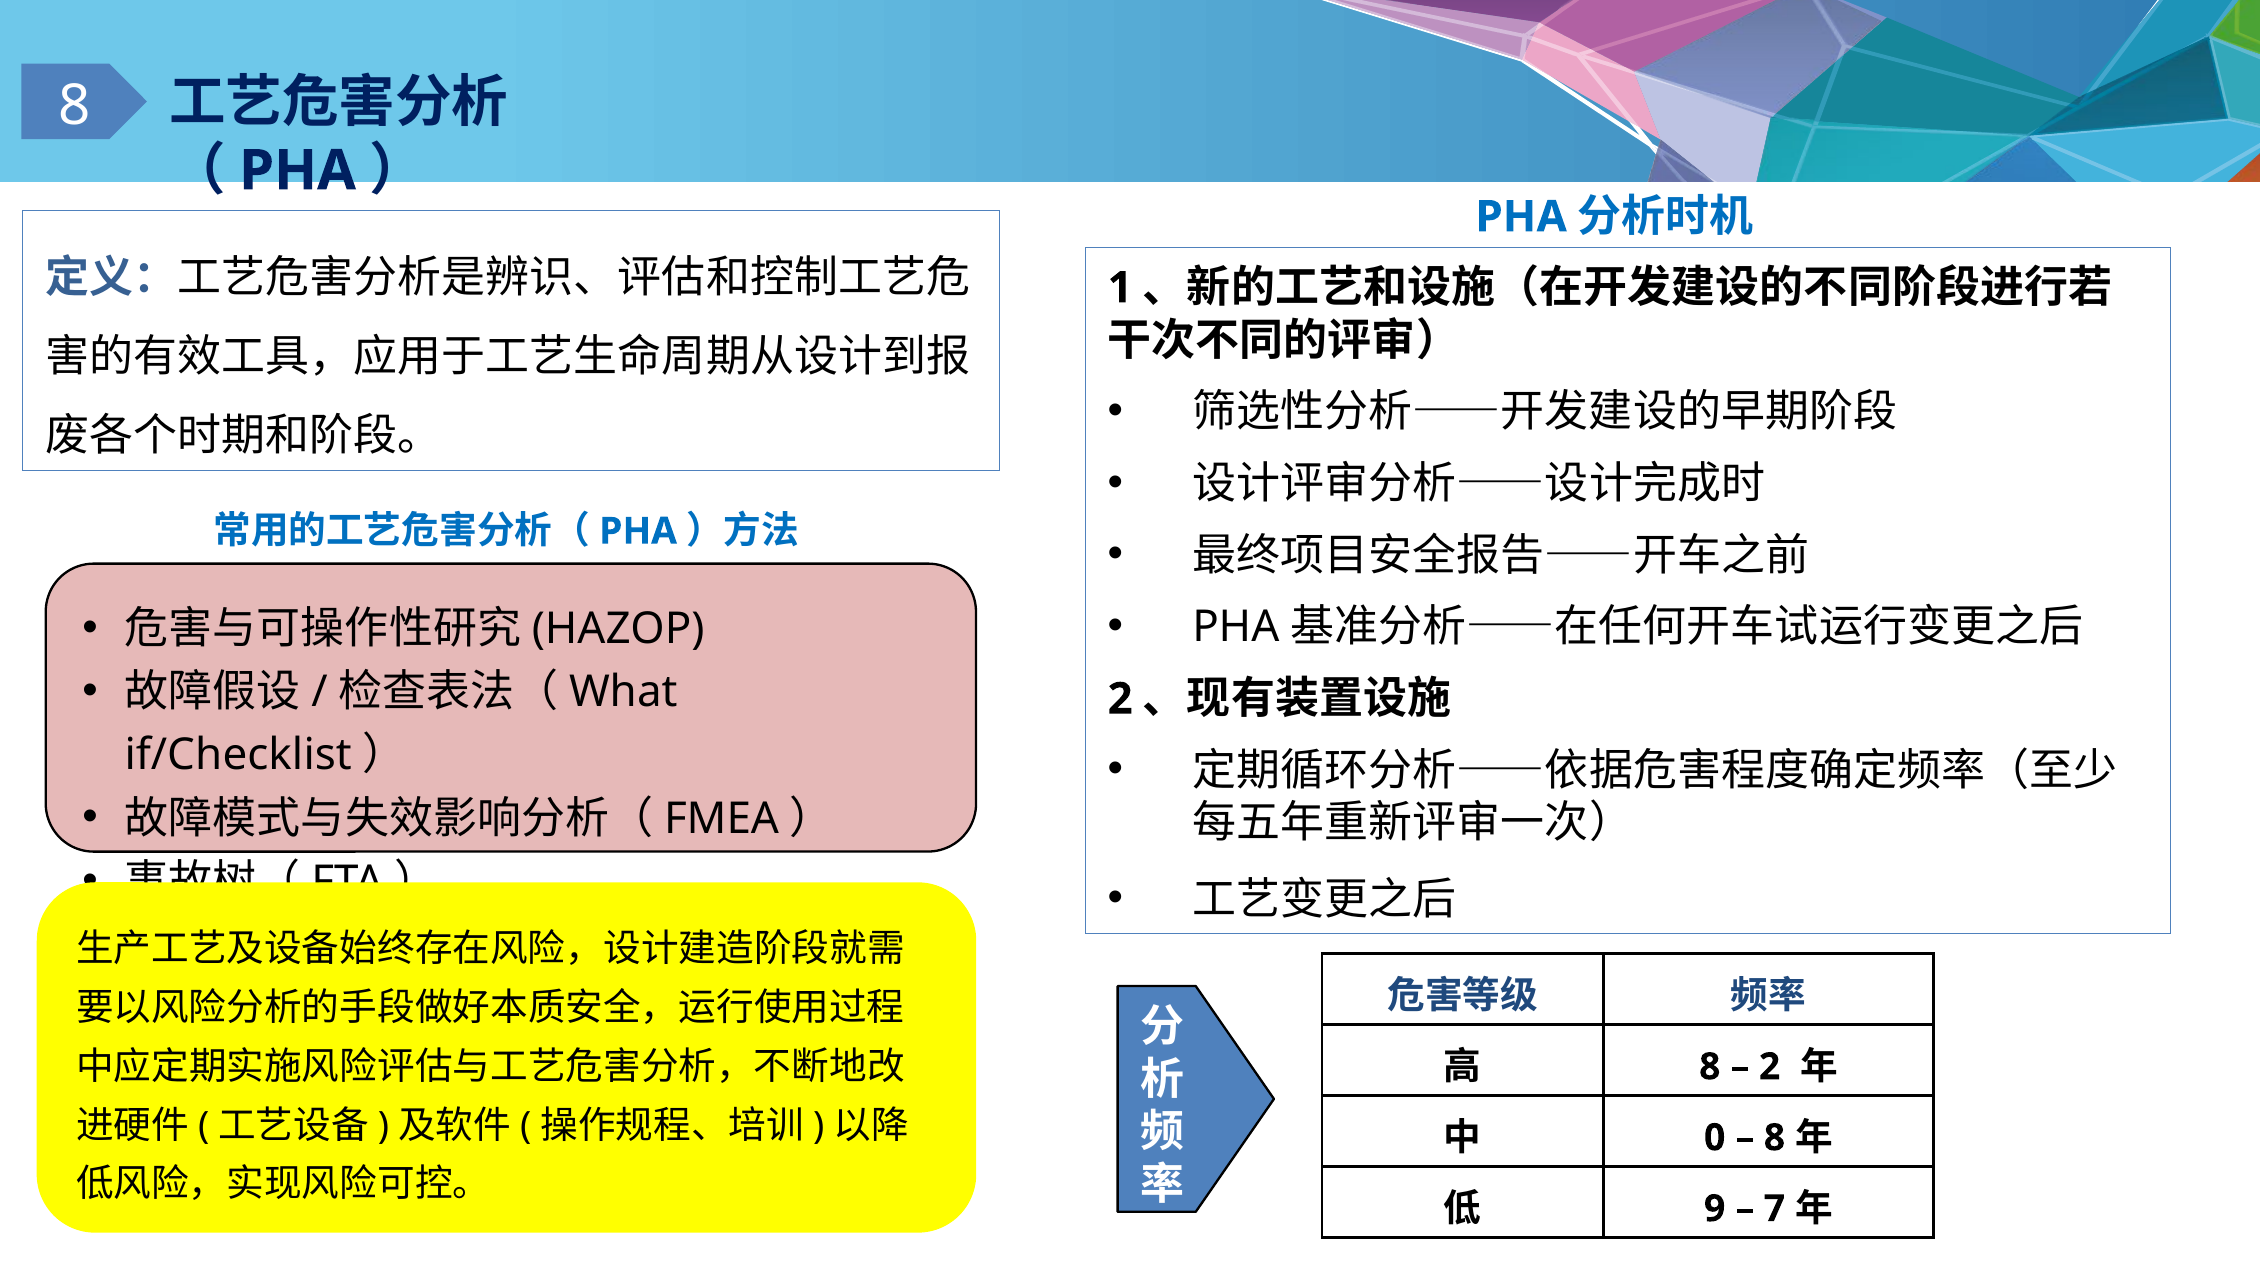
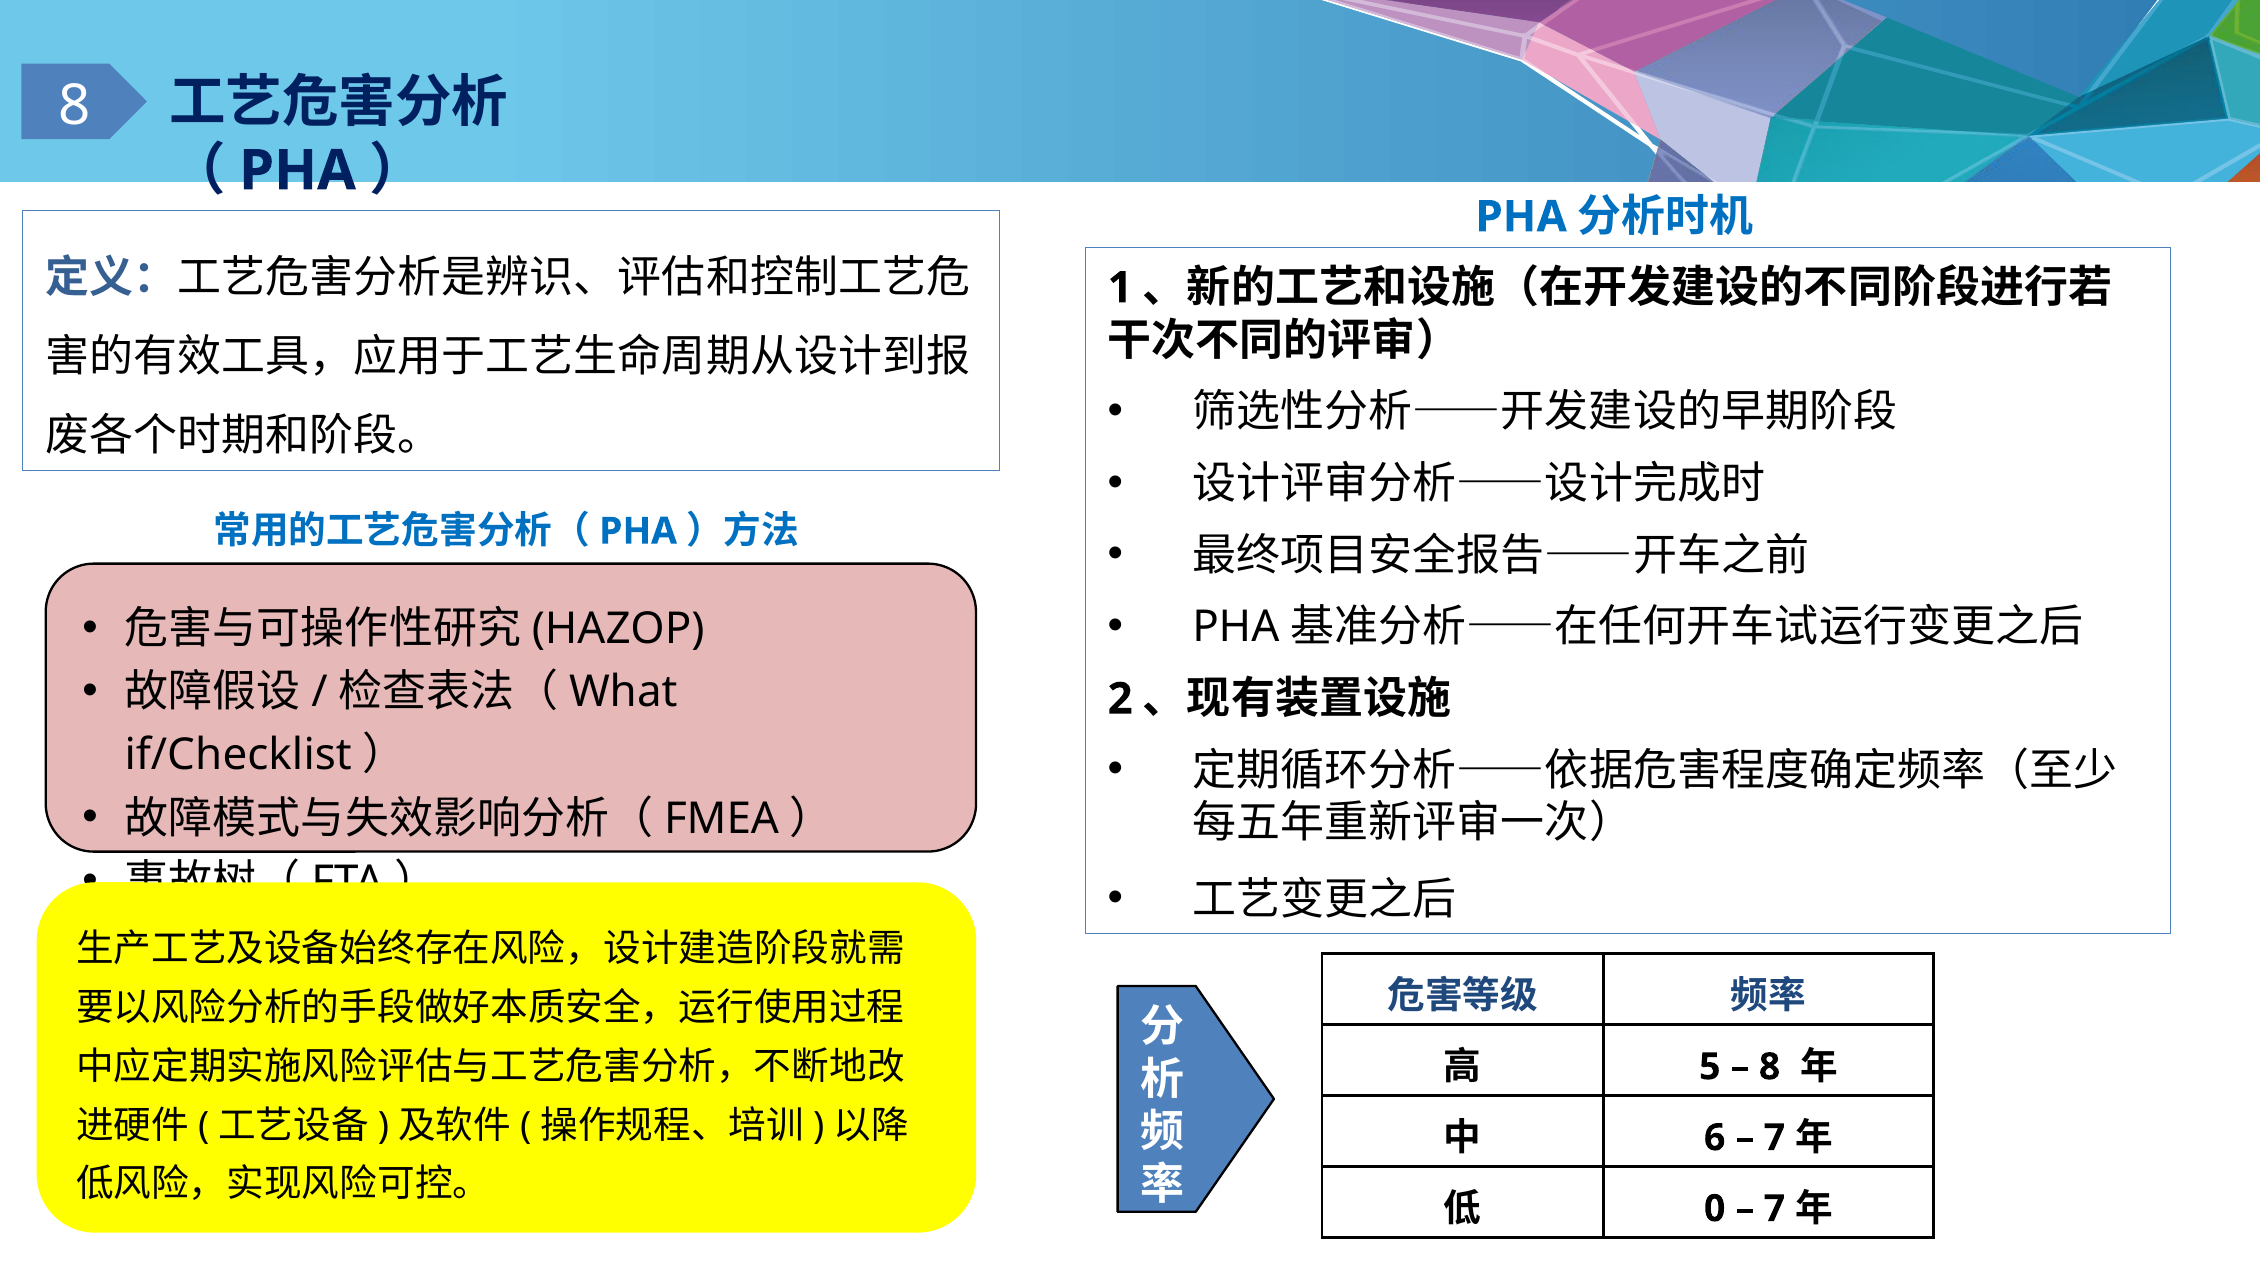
8 at (1710, 1066): 8 -> 5
2 at (1770, 1066): 2 -> 8
0: 0 -> 6
8 at (1774, 1137): 8 -> 7
9: 9 -> 0
